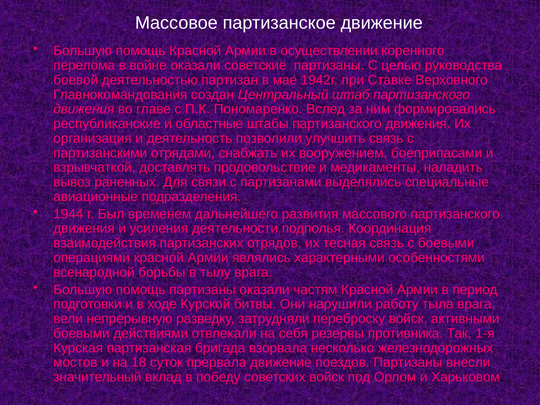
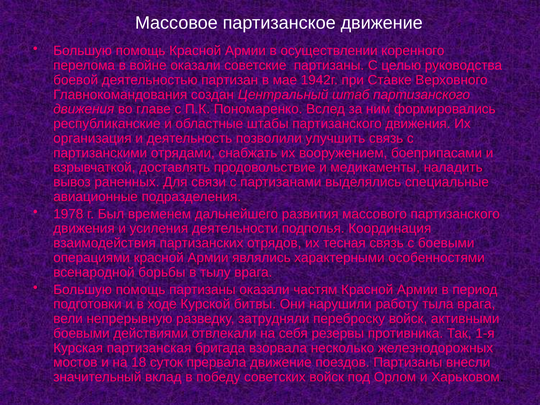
1944: 1944 -> 1978
